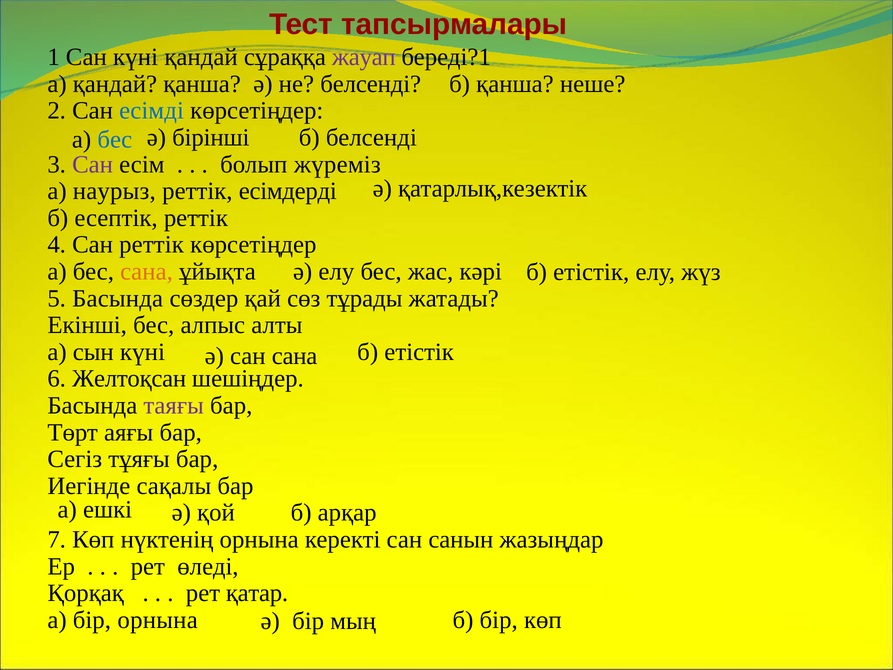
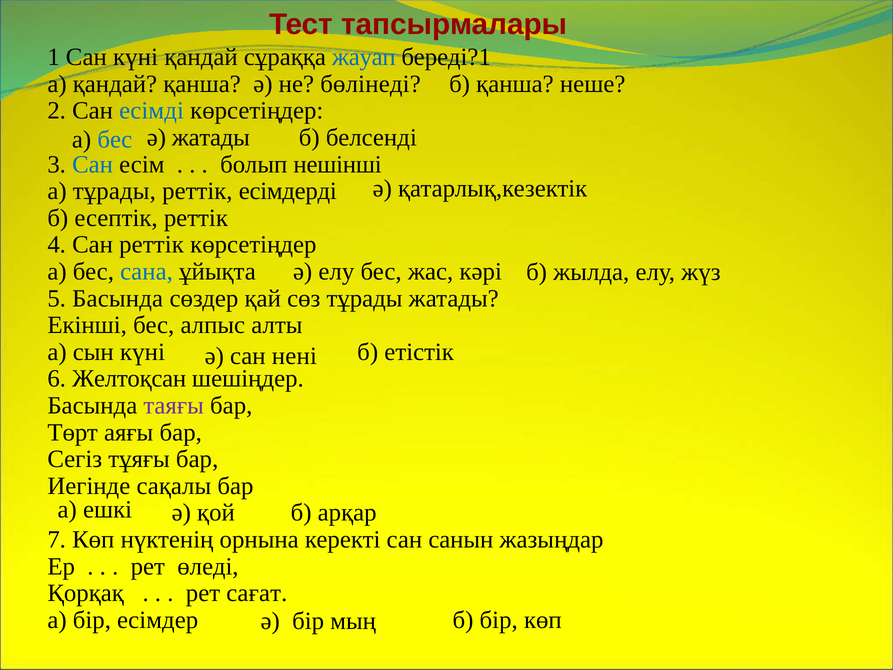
жауап colour: purple -> blue
не белсенді: белсенді -> бөлінеді
ә бірінші: бірінші -> жатады
Сан at (93, 164) colour: purple -> blue
жүреміз: жүреміз -> нешінші
а наурыз: наурыз -> тұрады
сана at (147, 271) colour: orange -> blue
етістік at (591, 272): етістік -> жылда
сан сана: сана -> нені
қатар: қатар -> сағат
бір орнына: орнына -> есімдер
